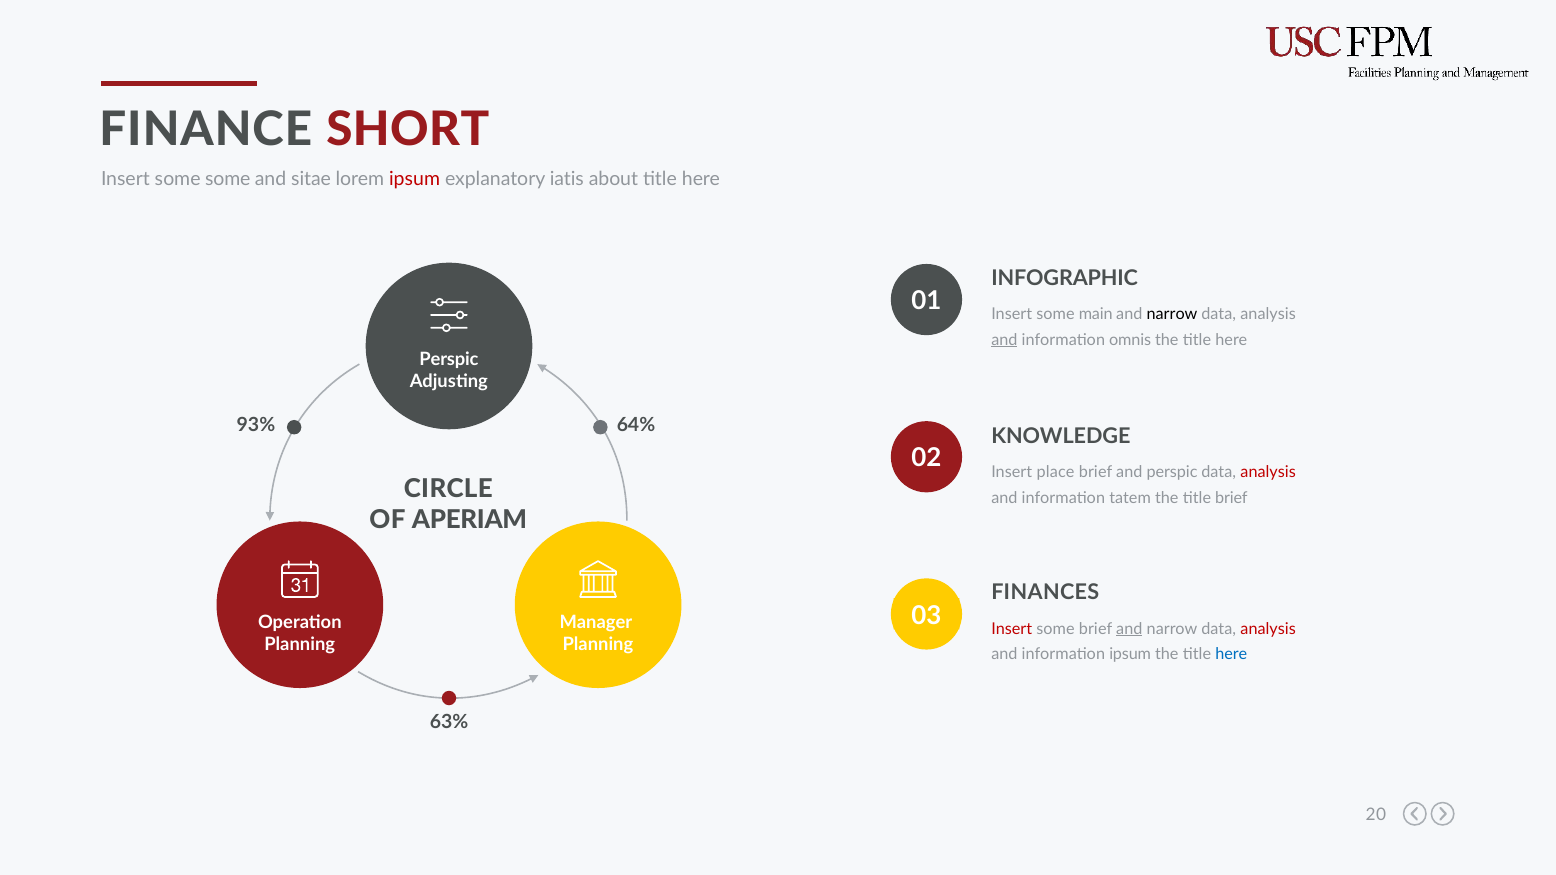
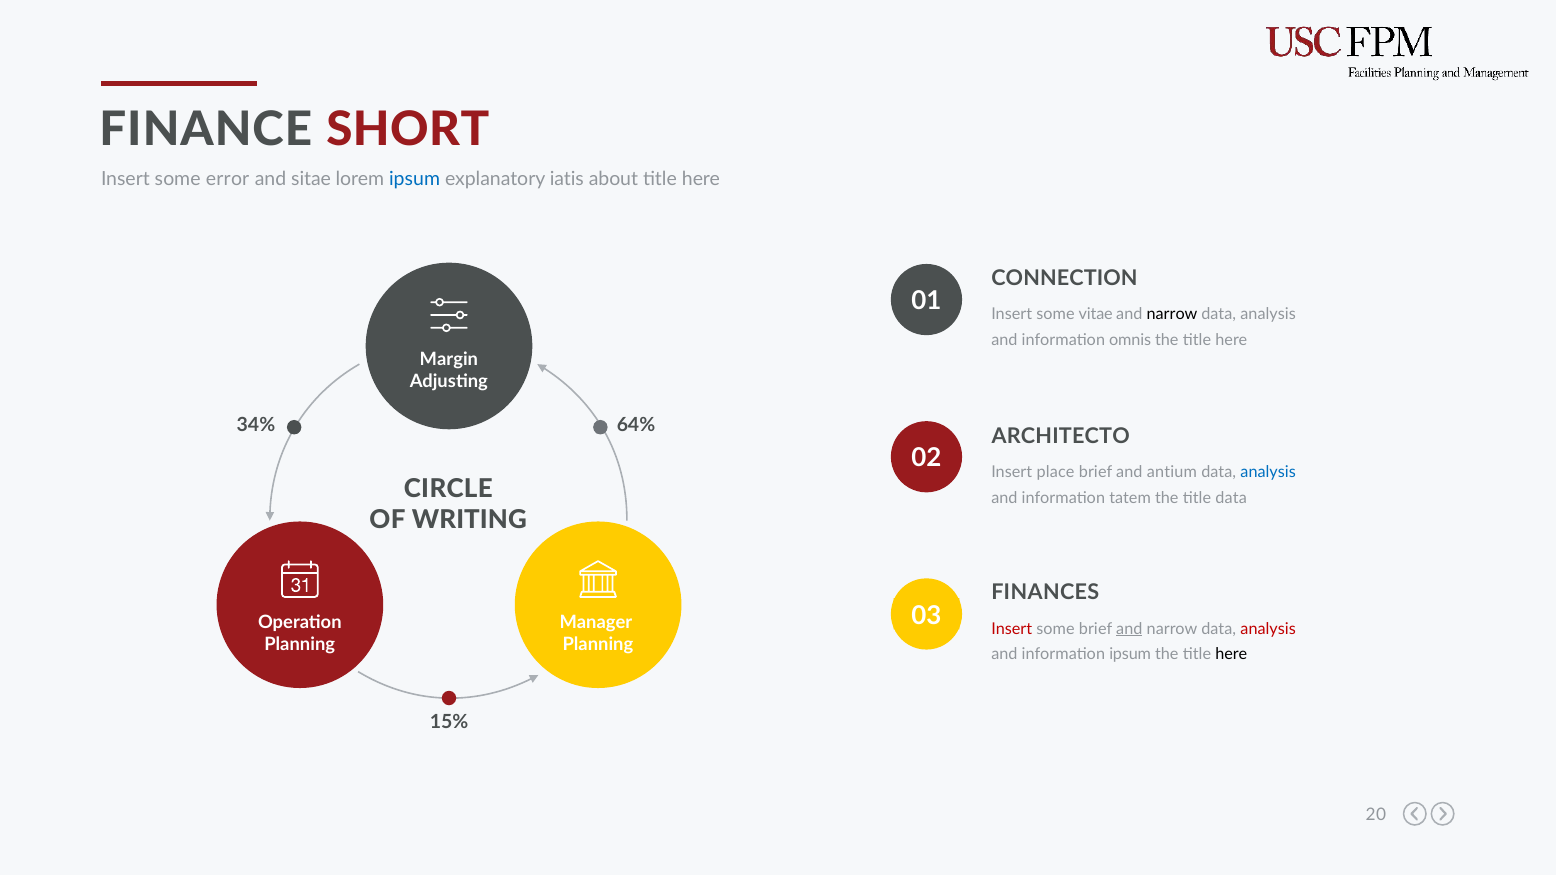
some some: some -> error
ipsum at (415, 179) colour: red -> blue
INFOGRAPHIC: INFOGRAPHIC -> CONNECTION
main: main -> vitae
and at (1004, 340) underline: present -> none
Perspic at (449, 359): Perspic -> Margin
93%: 93% -> 34%
KNOWLEDGE: KNOWLEDGE -> ARCHITECTO
and perspic: perspic -> antium
analysis at (1268, 473) colour: red -> blue
title brief: brief -> data
APERIAM: APERIAM -> WRITING
here at (1231, 654) colour: blue -> black
63%: 63% -> 15%
